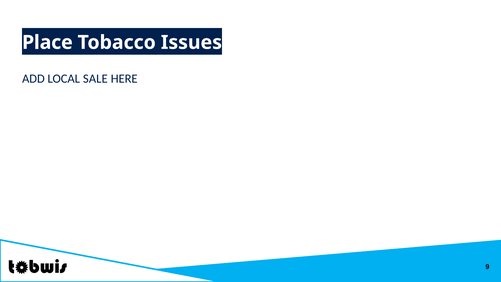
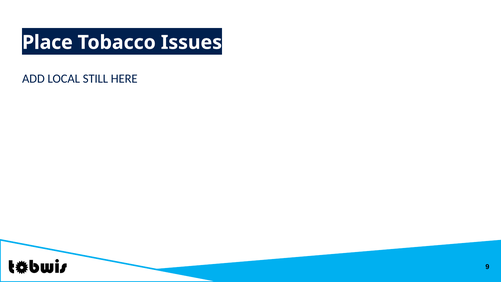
SALE: SALE -> STILL
